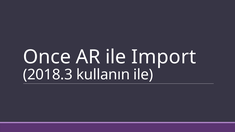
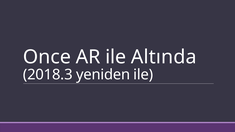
Import: Import -> Altında
kullanın: kullanın -> yeniden
